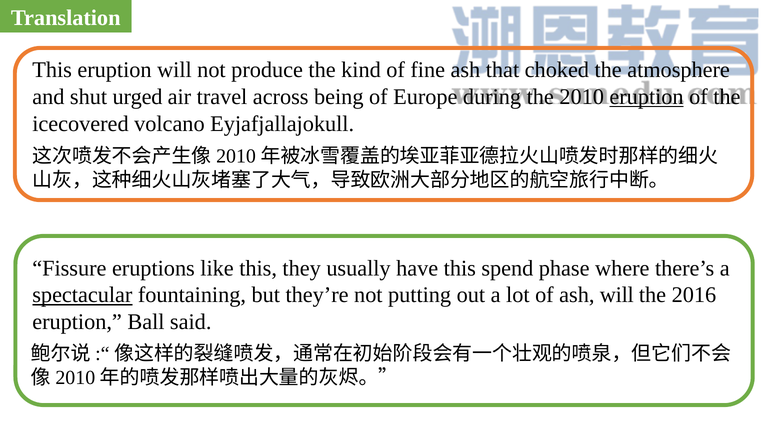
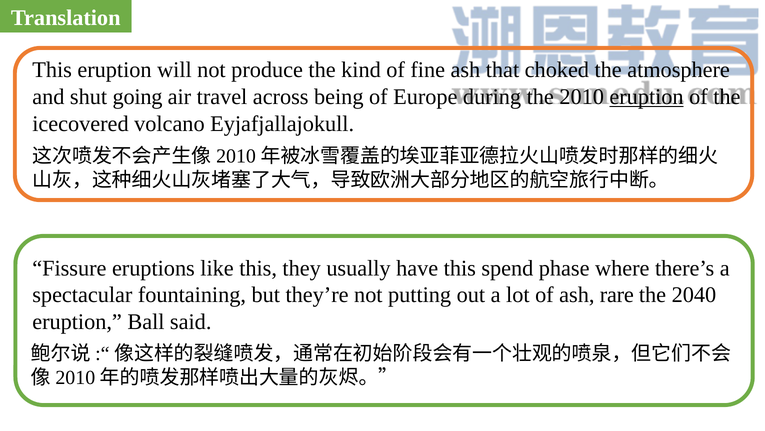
urged: urged -> going
spectacular underline: present -> none
ash will: will -> rare
2016: 2016 -> 2040
